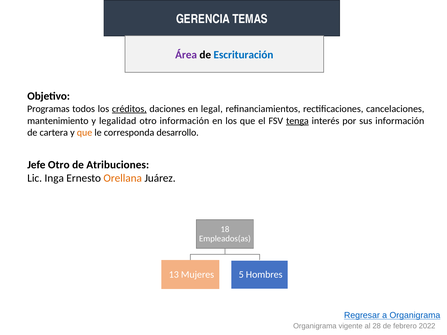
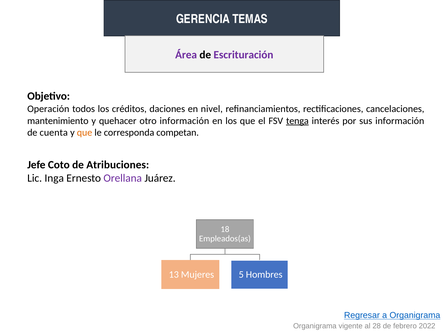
Escrituración colour: blue -> purple
Programas: Programas -> Operación
créditos underline: present -> none
legal: legal -> nivel
legalidad: legalidad -> quehacer
cartera: cartera -> cuenta
desarrollo: desarrollo -> competan
Jefe Otro: Otro -> Coto
Orellana colour: orange -> purple
